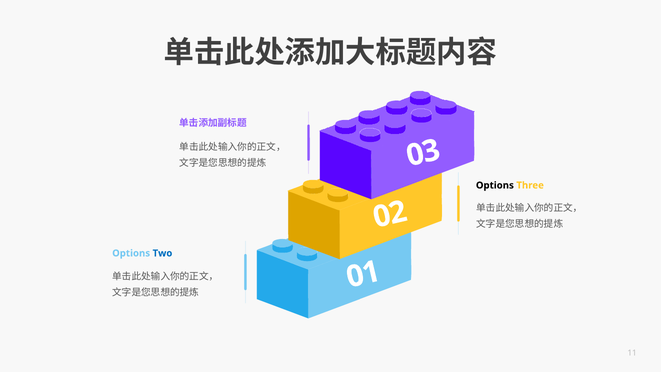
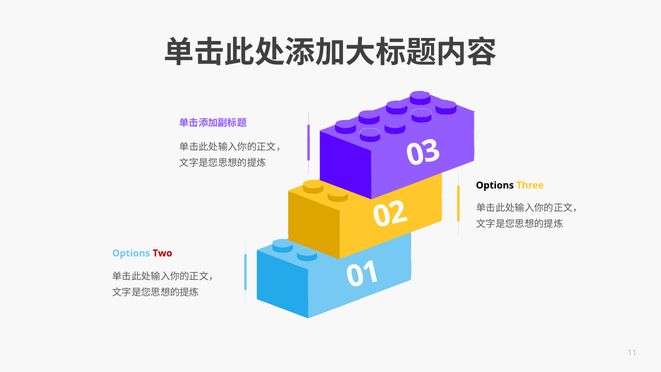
Two colour: blue -> red
